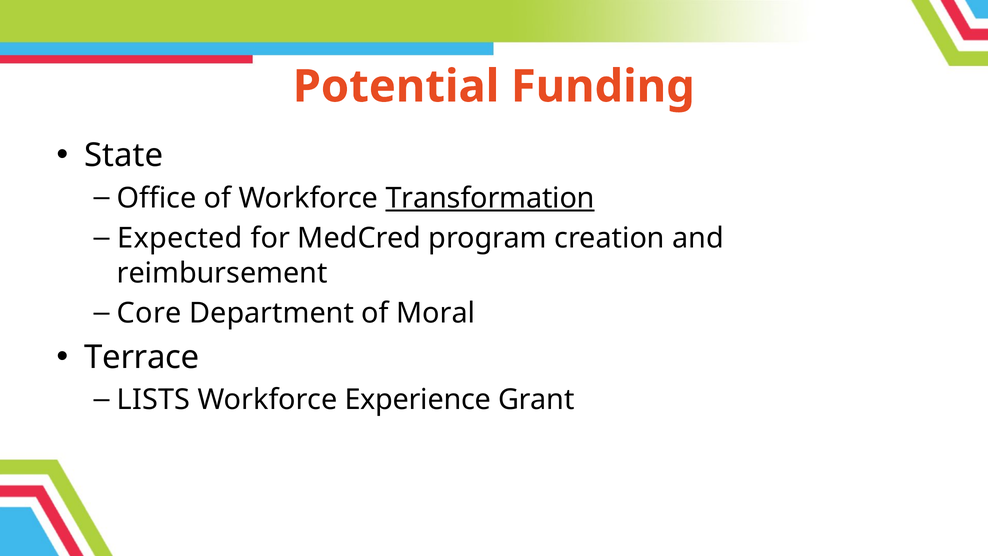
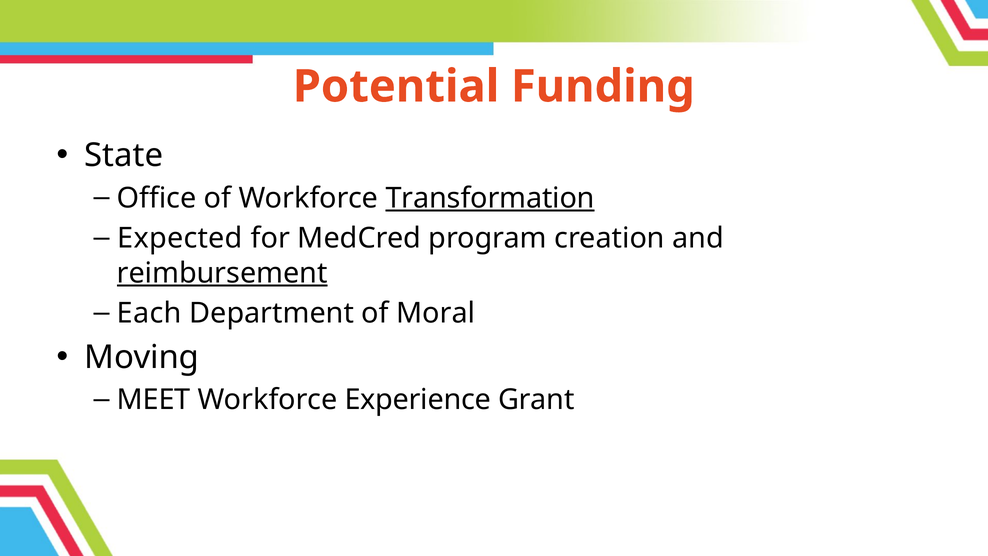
reimbursement underline: none -> present
Core: Core -> Each
Terrace: Terrace -> Moving
LISTS: LISTS -> MEET
